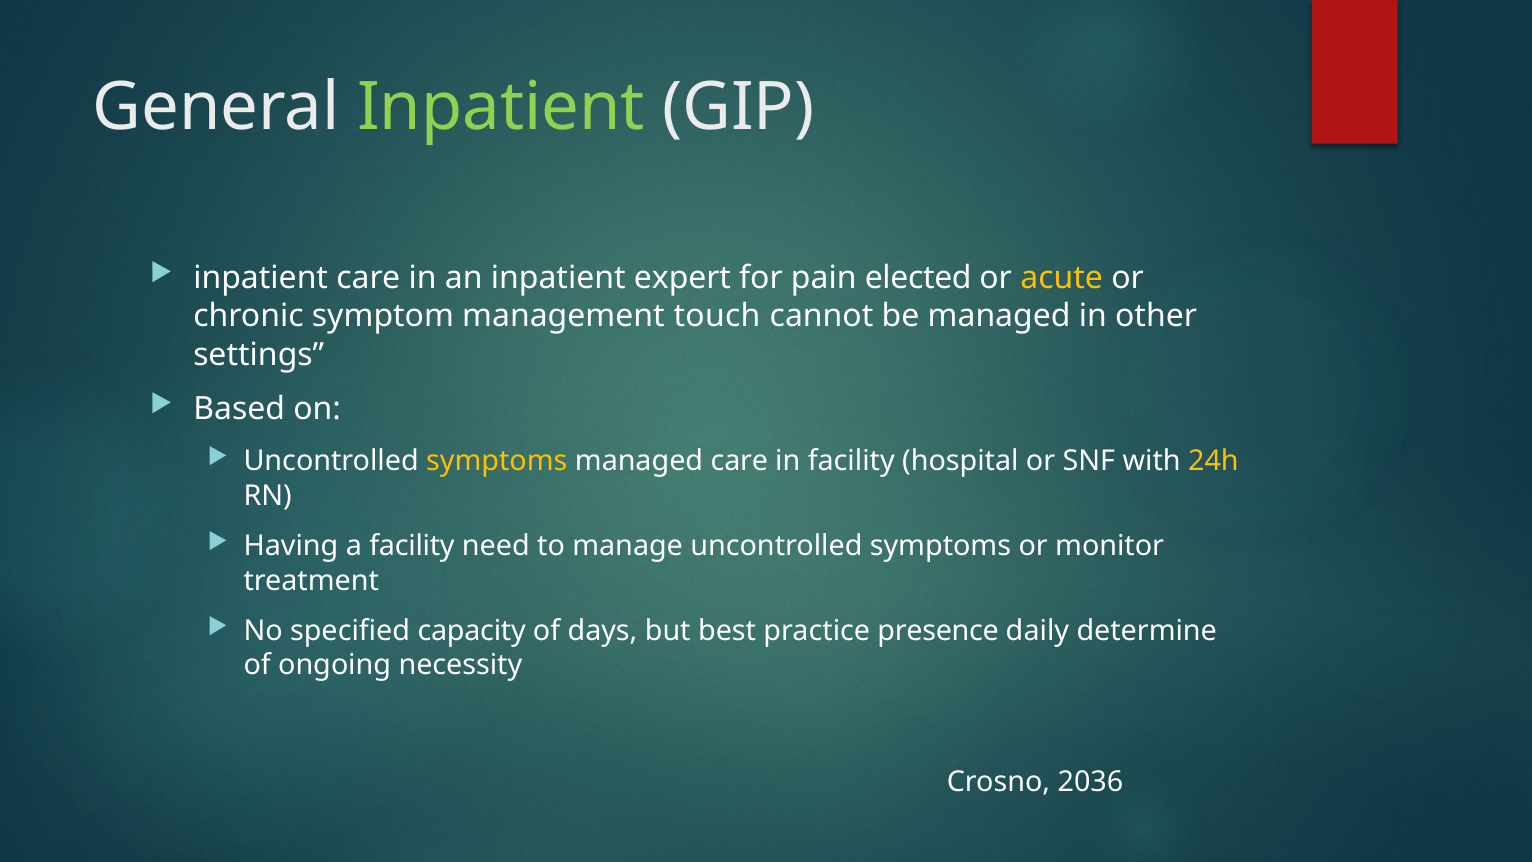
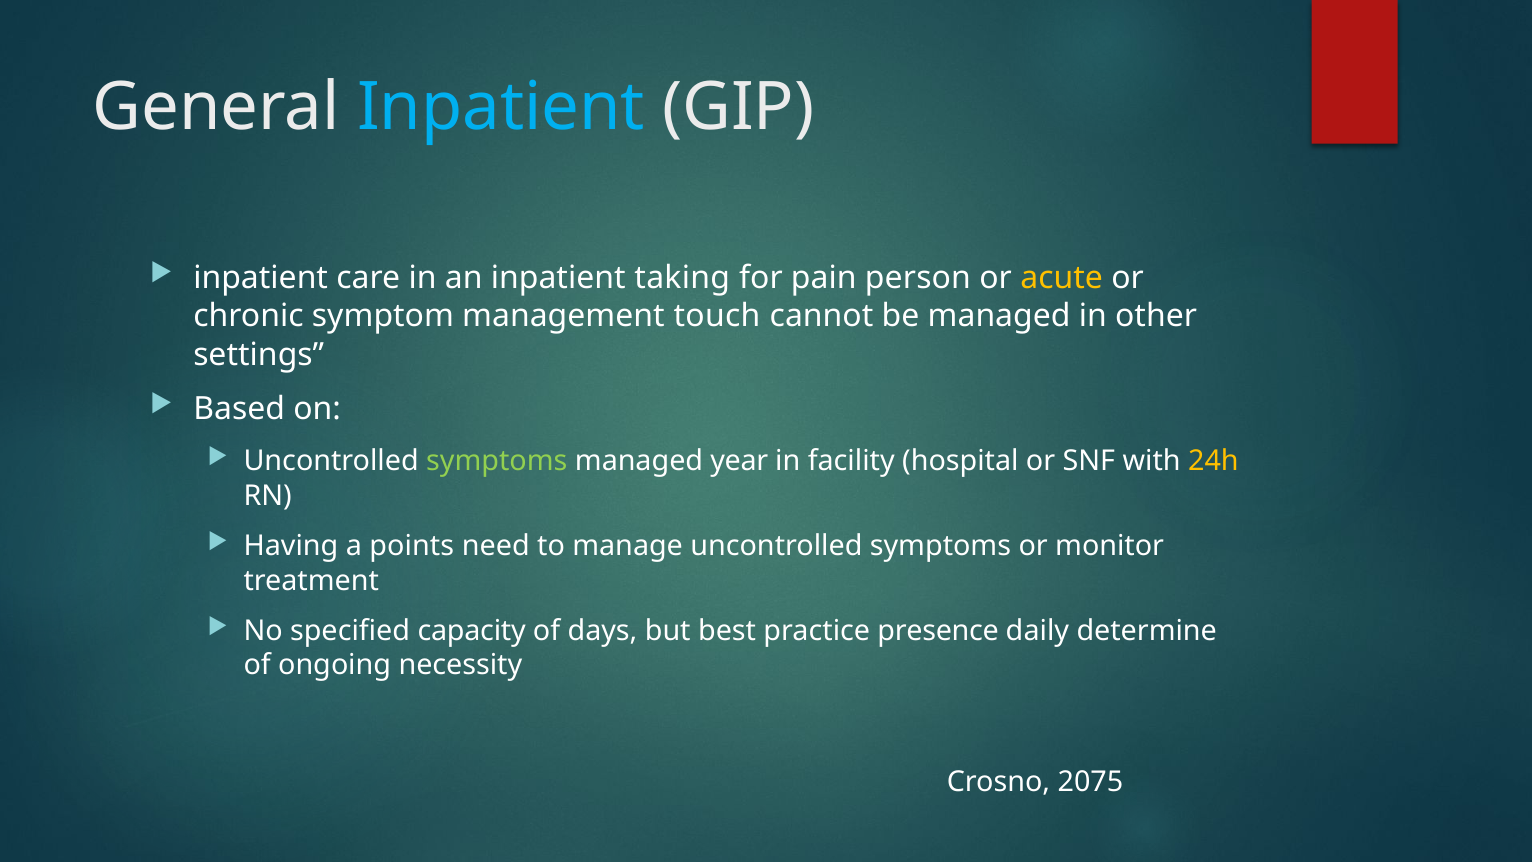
Inpatient at (501, 108) colour: light green -> light blue
expert: expert -> taking
elected: elected -> person
symptoms at (497, 461) colour: yellow -> light green
managed care: care -> year
a facility: facility -> points
2036: 2036 -> 2075
